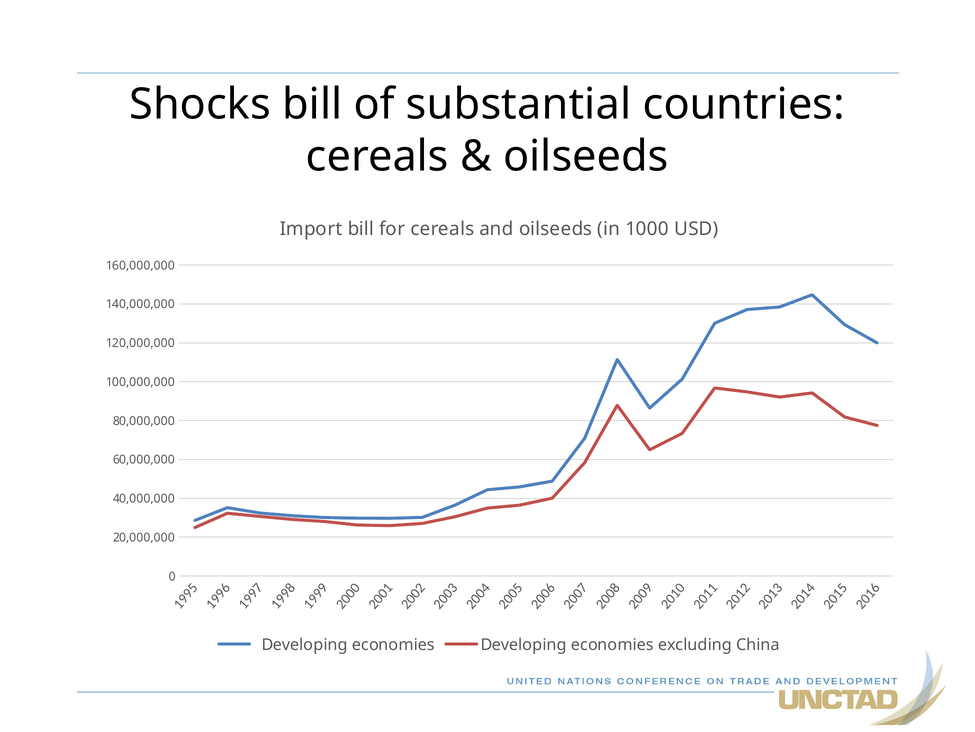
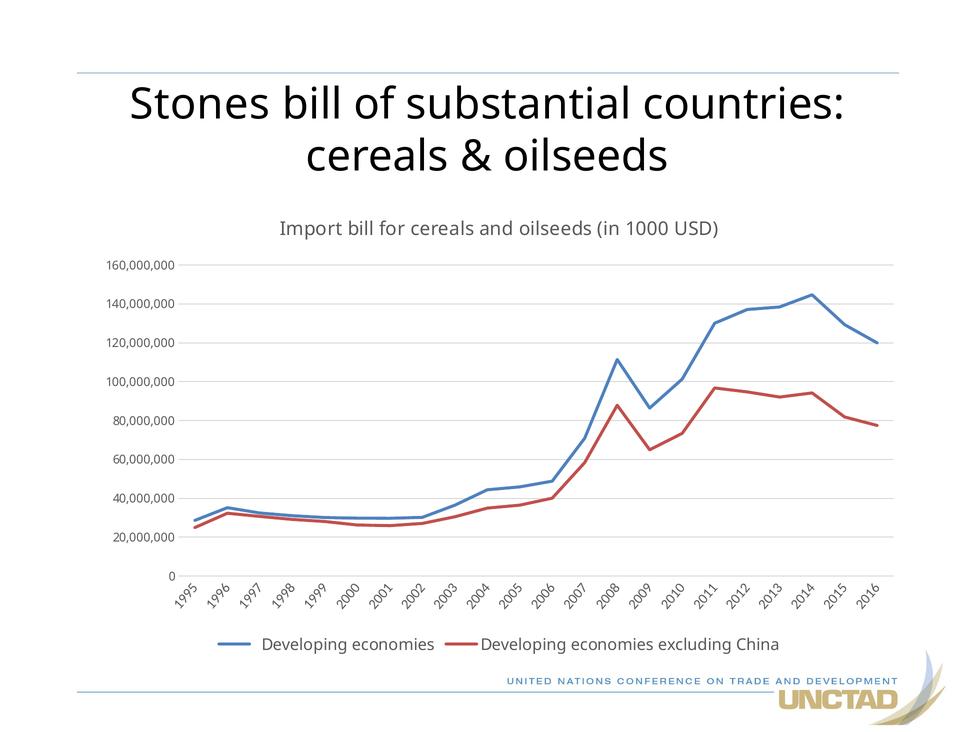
Shocks: Shocks -> Stones
